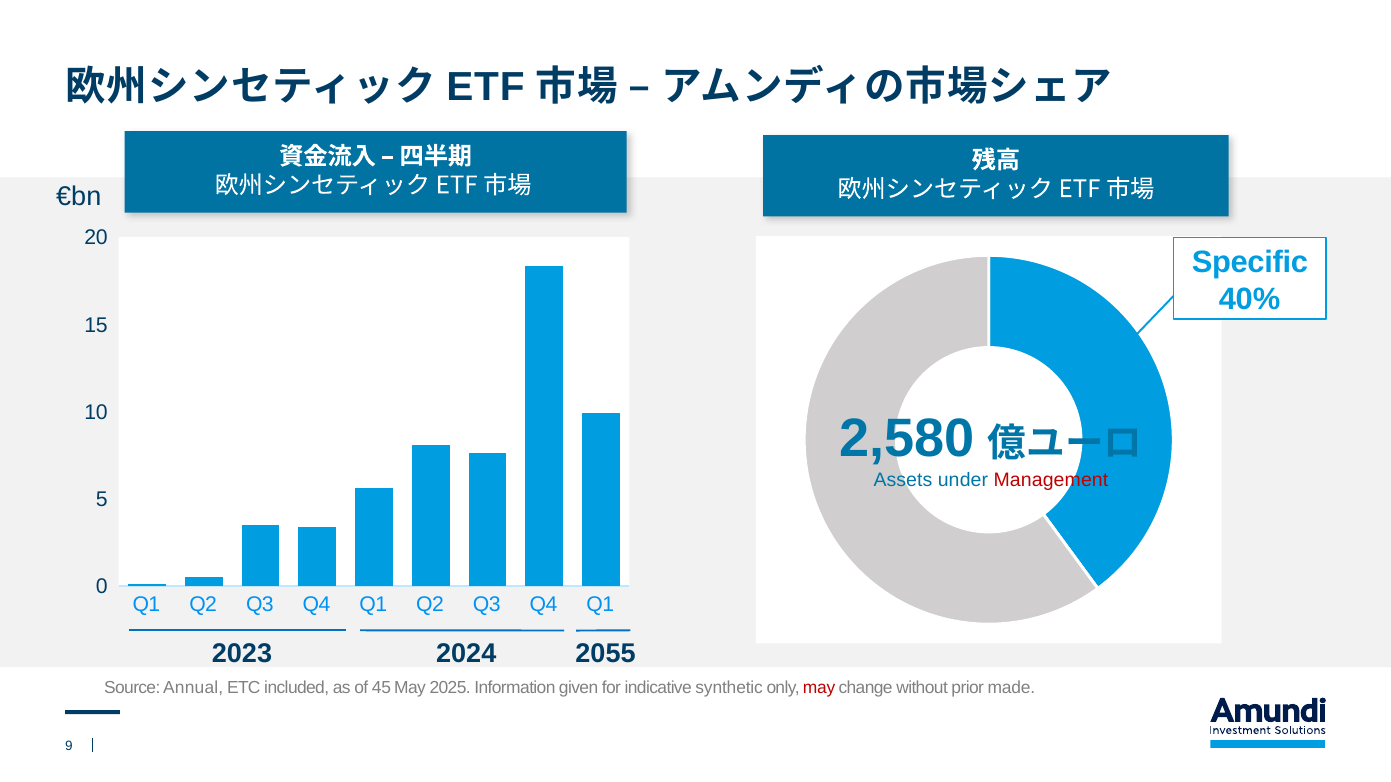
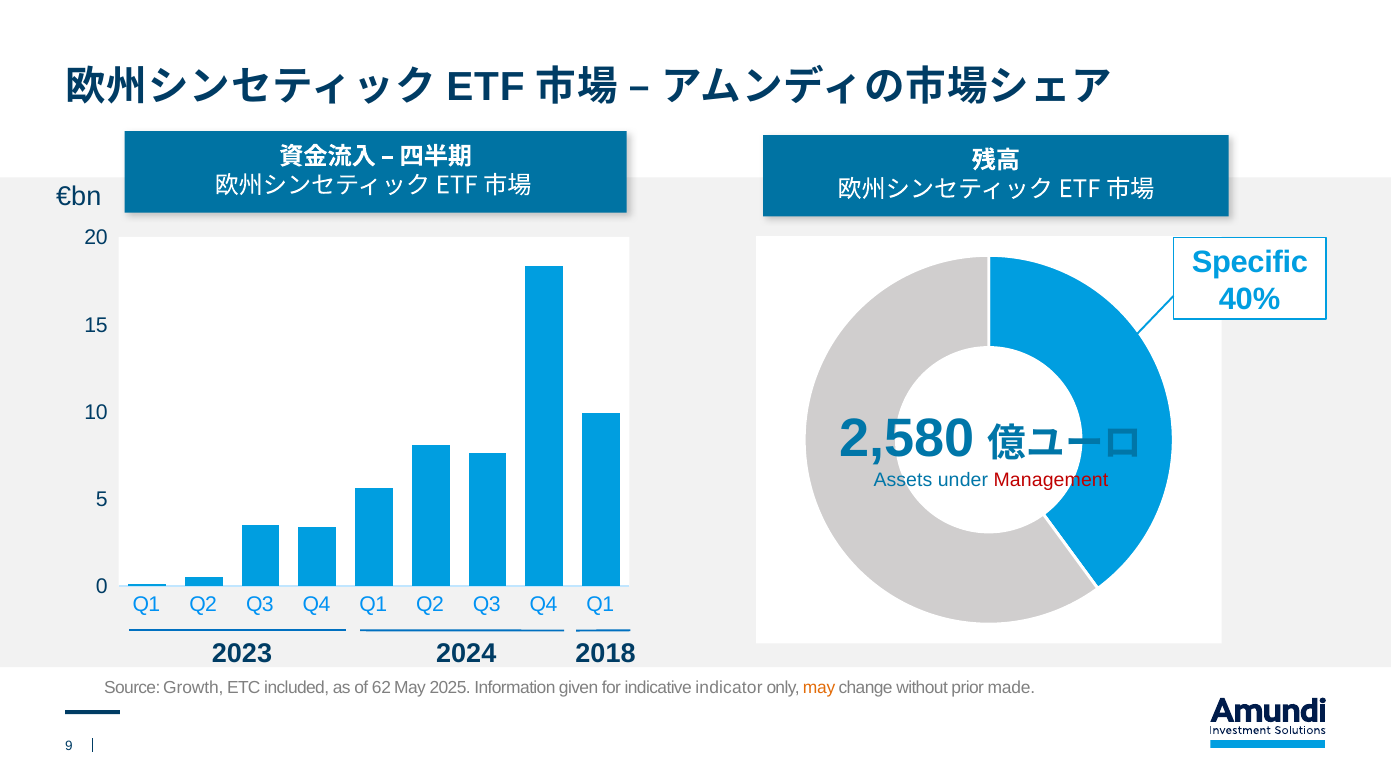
2055: 2055 -> 2018
Annual: Annual -> Growth
45: 45 -> 62
synthetic: synthetic -> indicator
may at (819, 688) colour: red -> orange
